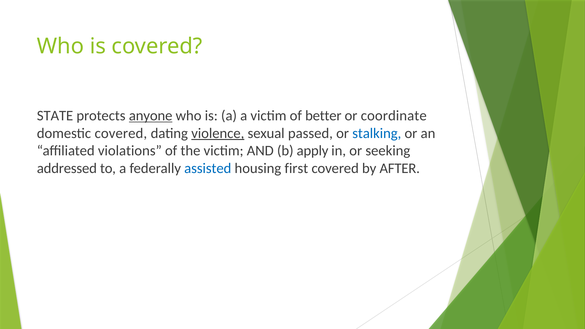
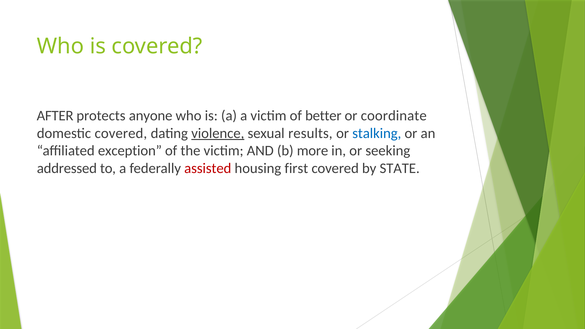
STATE: STATE -> AFTER
anyone underline: present -> none
passed: passed -> results
violations: violations -> exception
apply: apply -> more
assisted colour: blue -> red
AFTER: AFTER -> STATE
